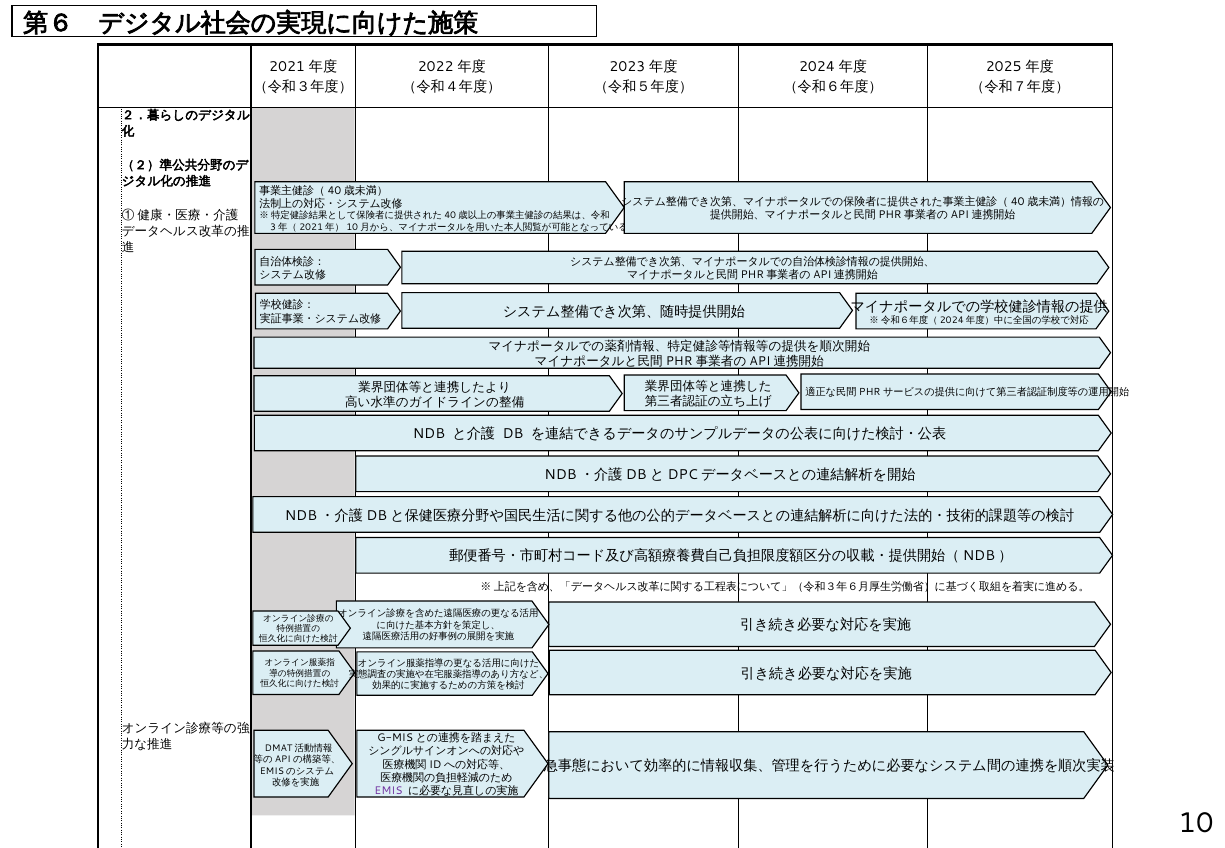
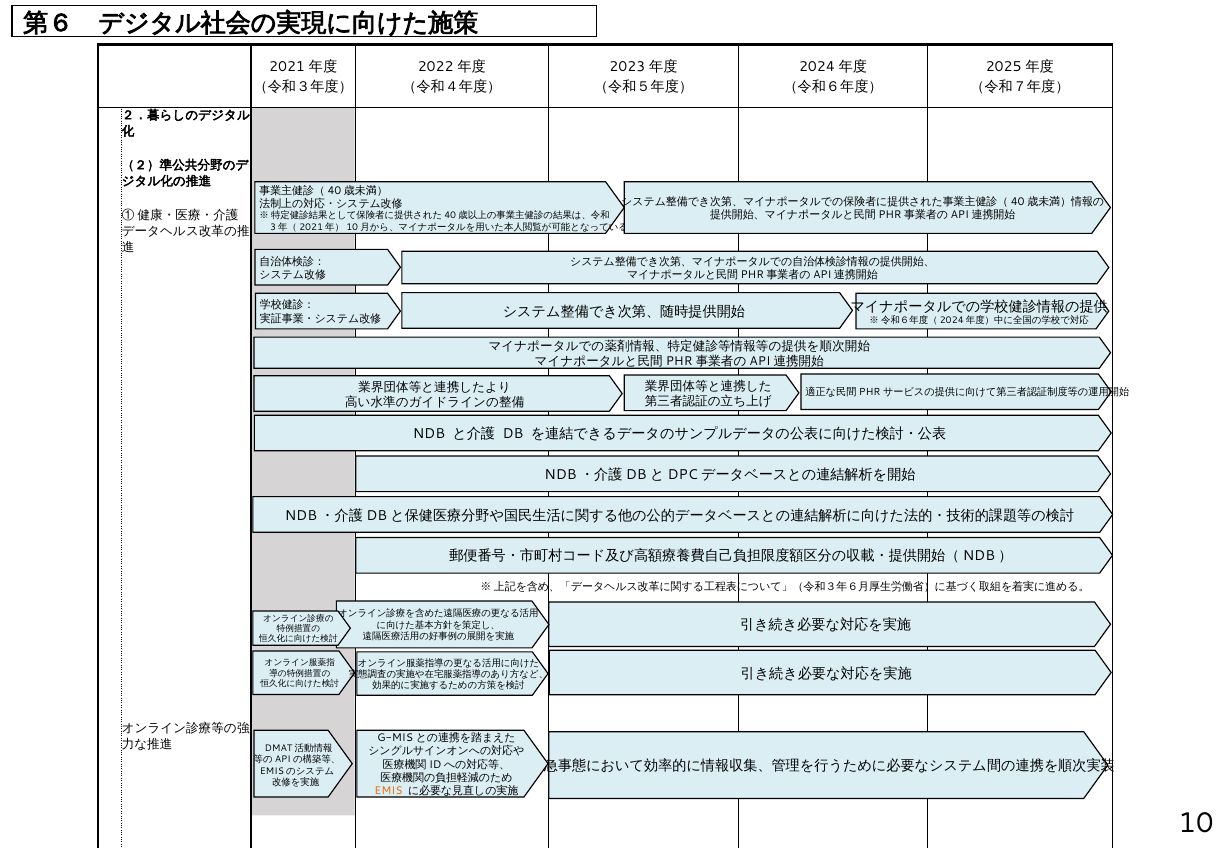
EMIS colour: purple -> orange
